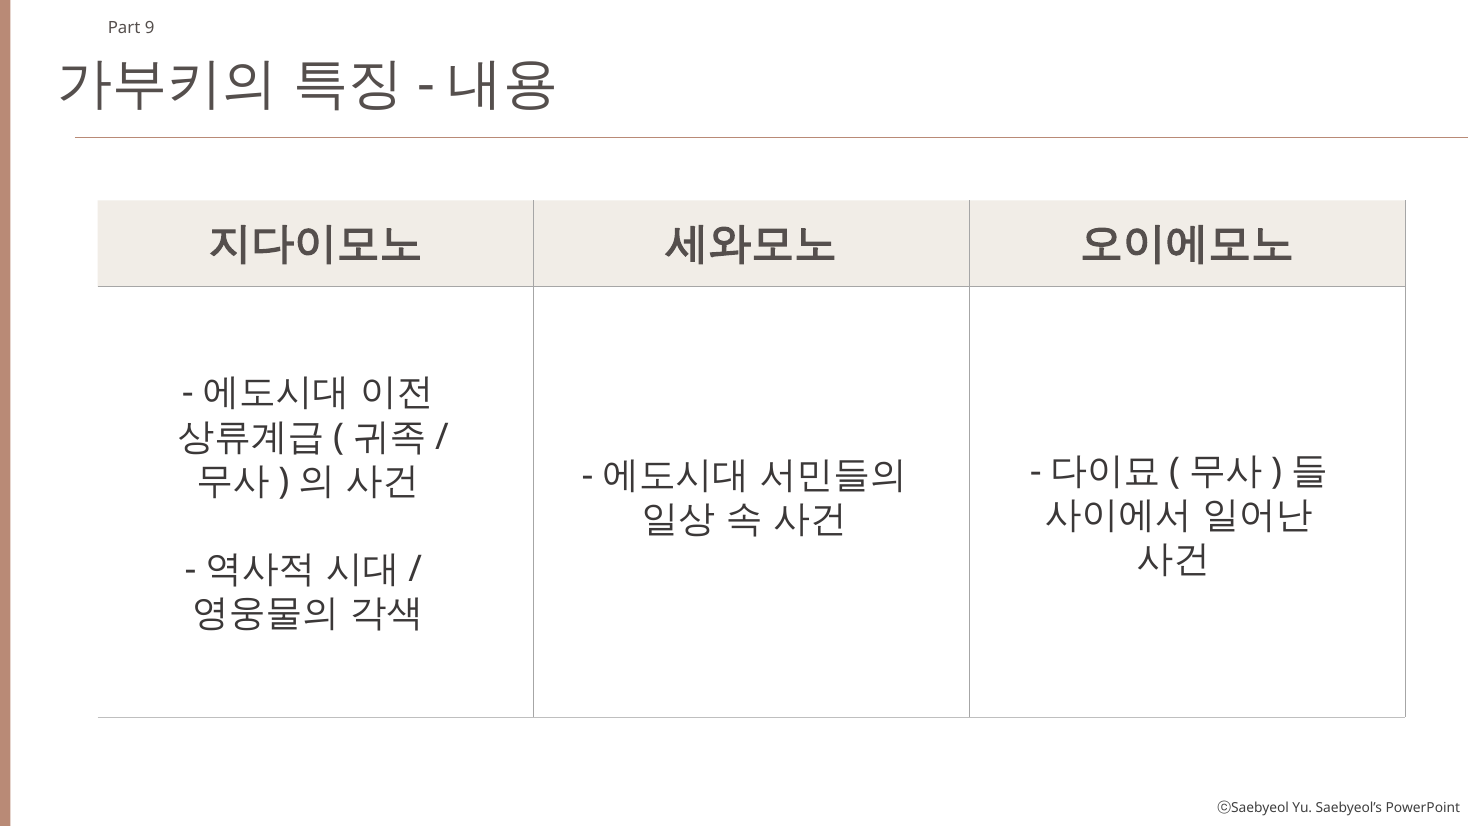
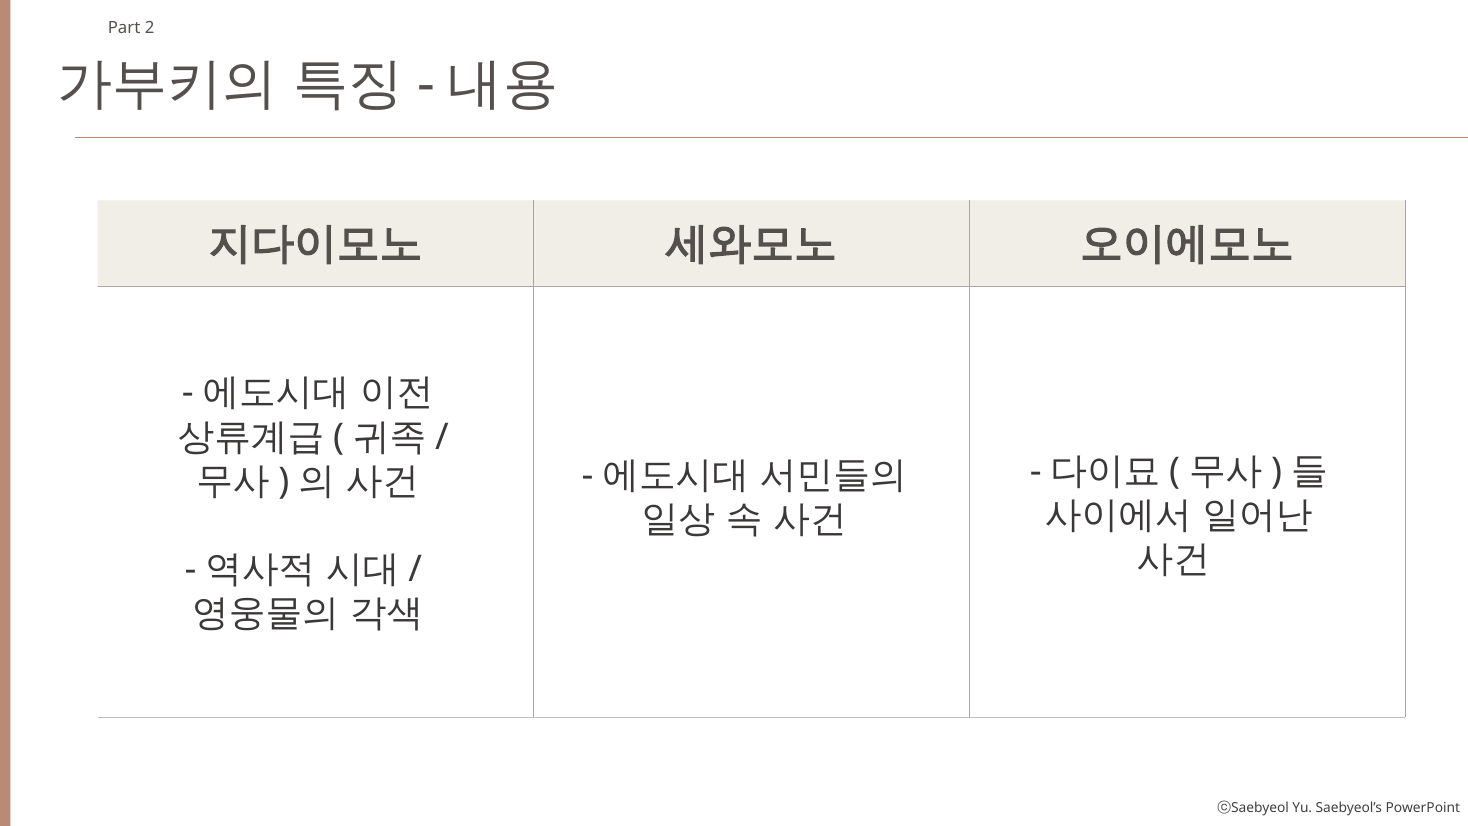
9: 9 -> 2
